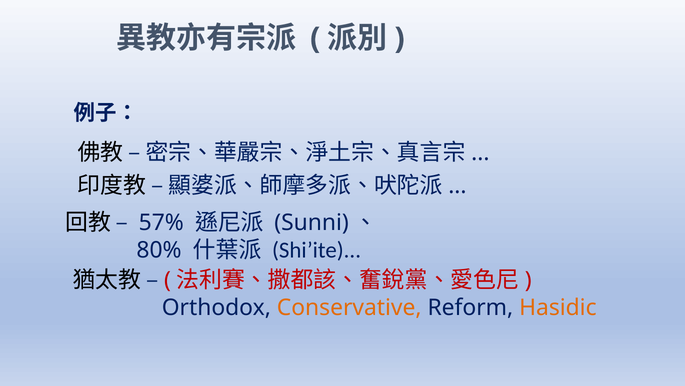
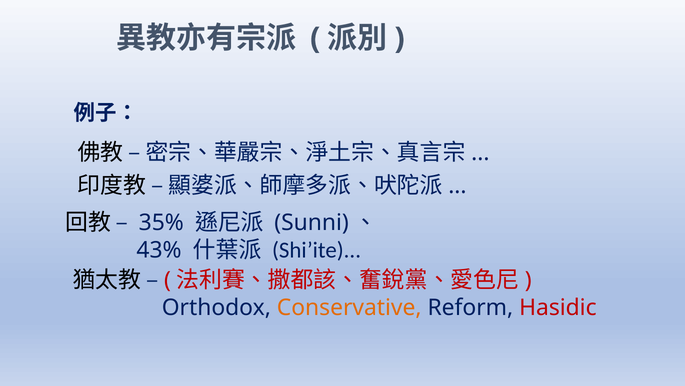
57%: 57% -> 35%
80%: 80% -> 43%
Hasidic colour: orange -> red
